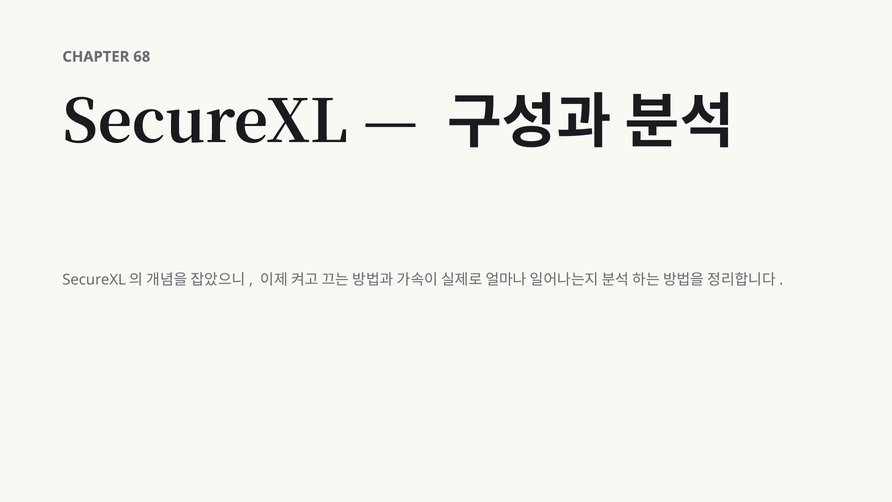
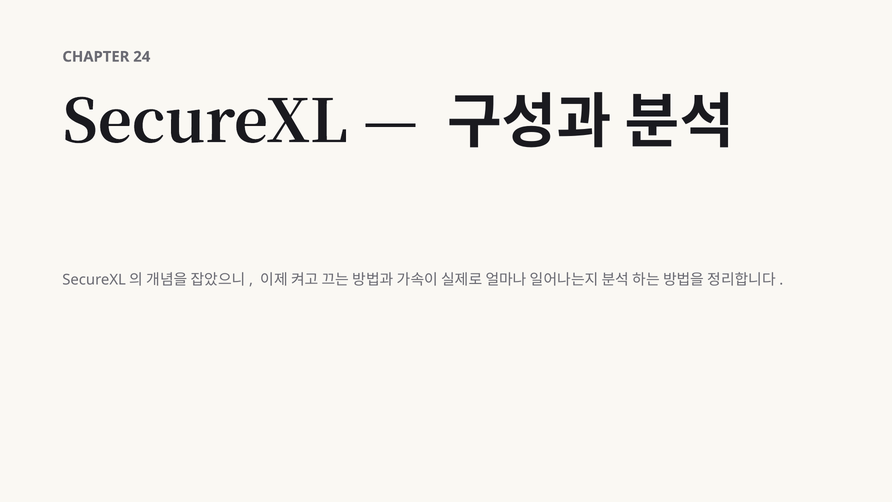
68: 68 -> 24
